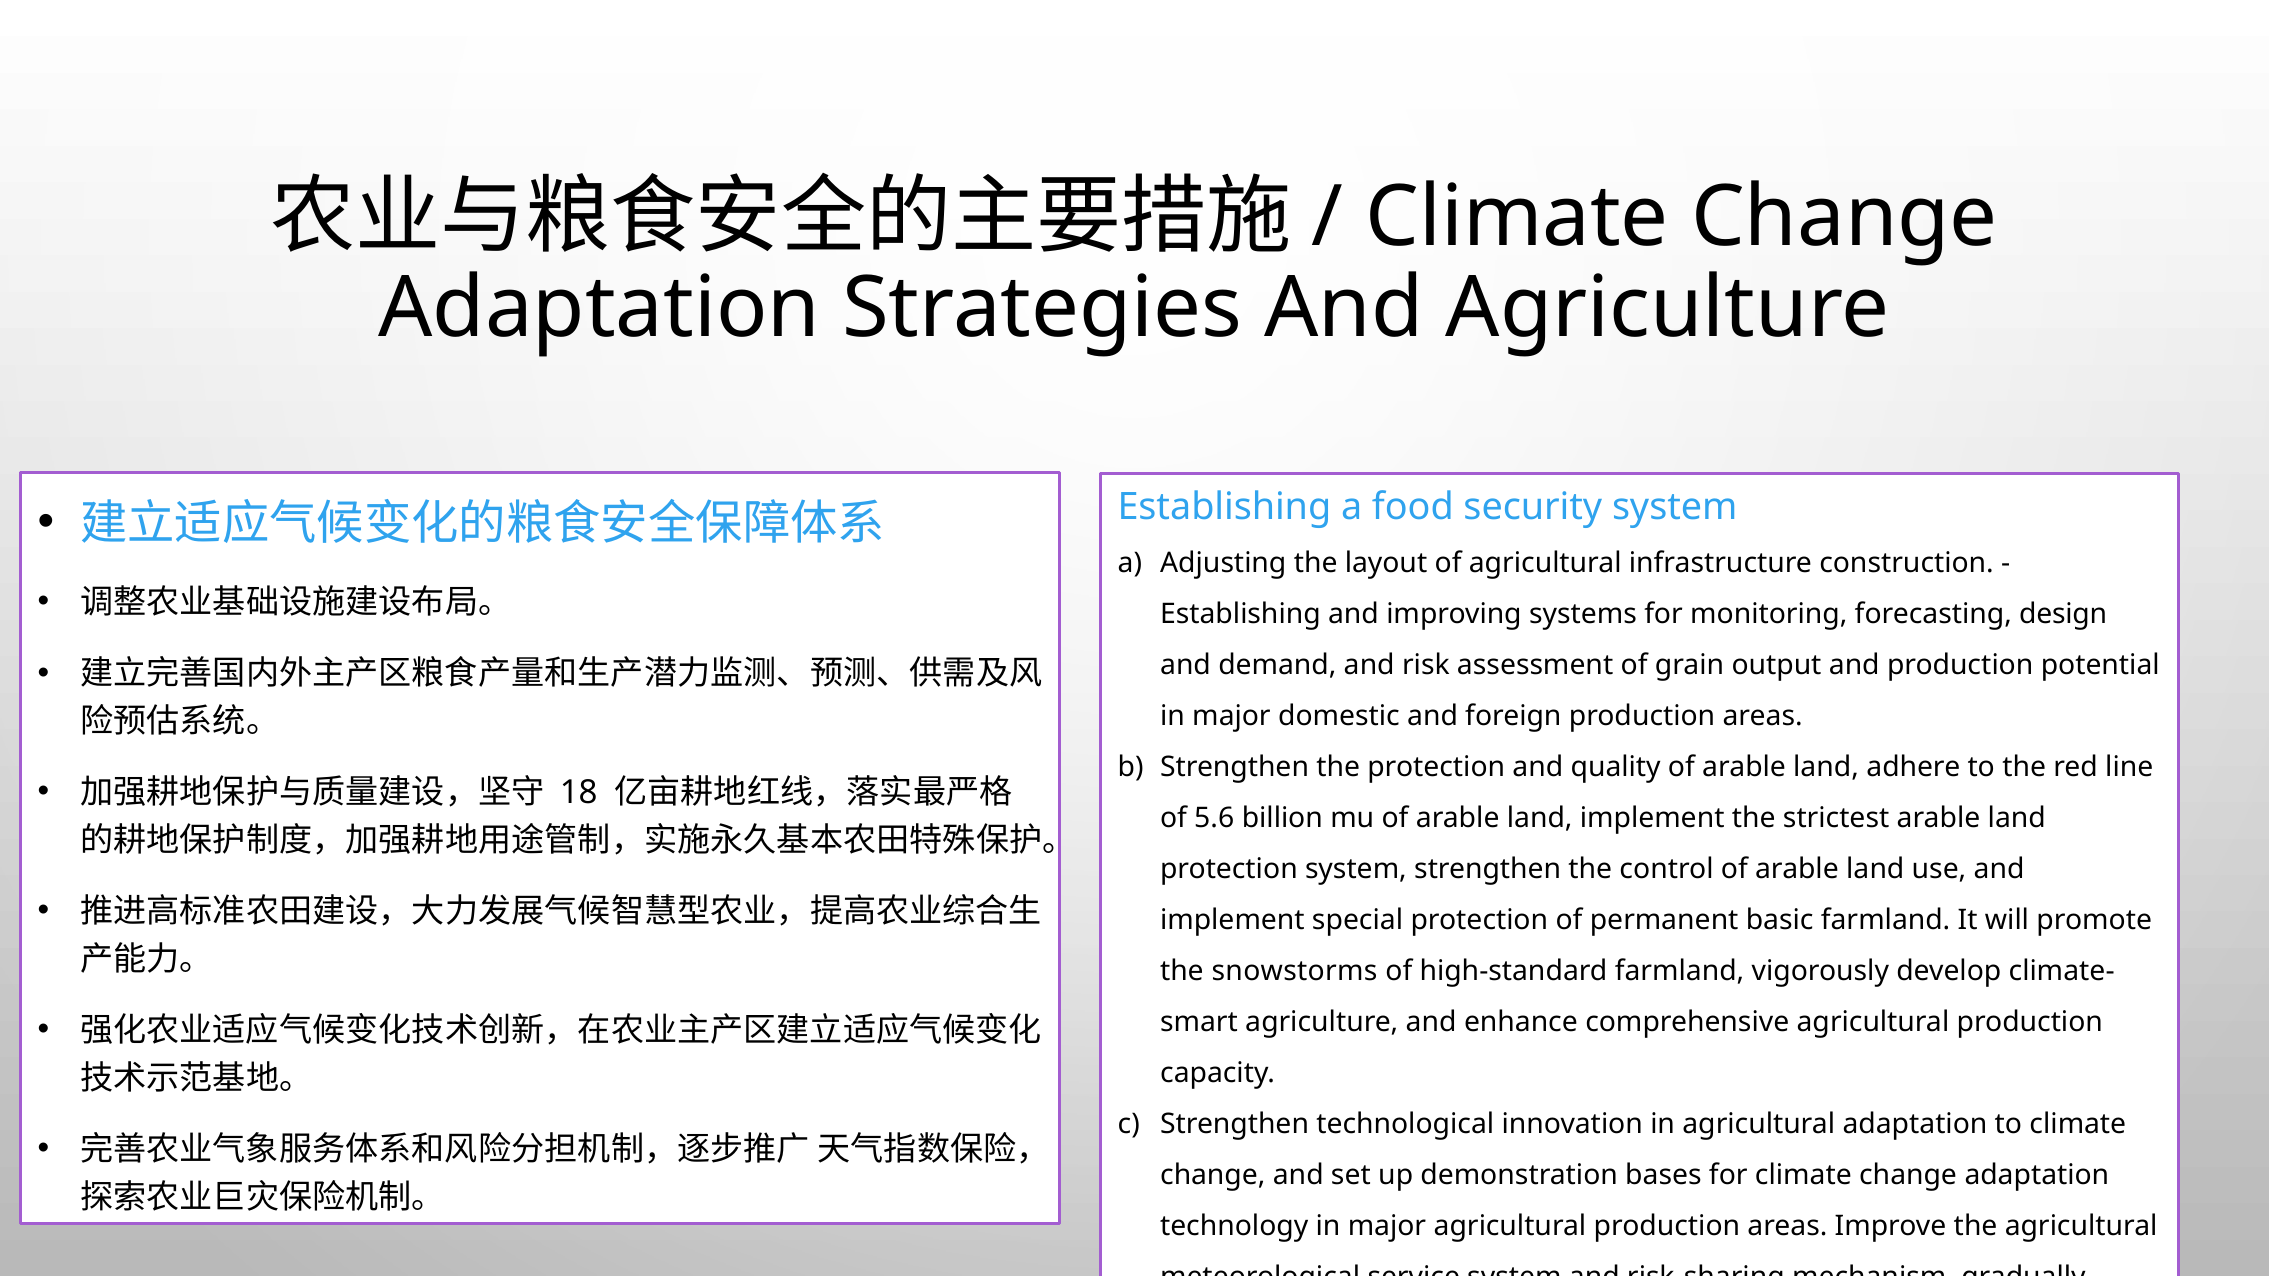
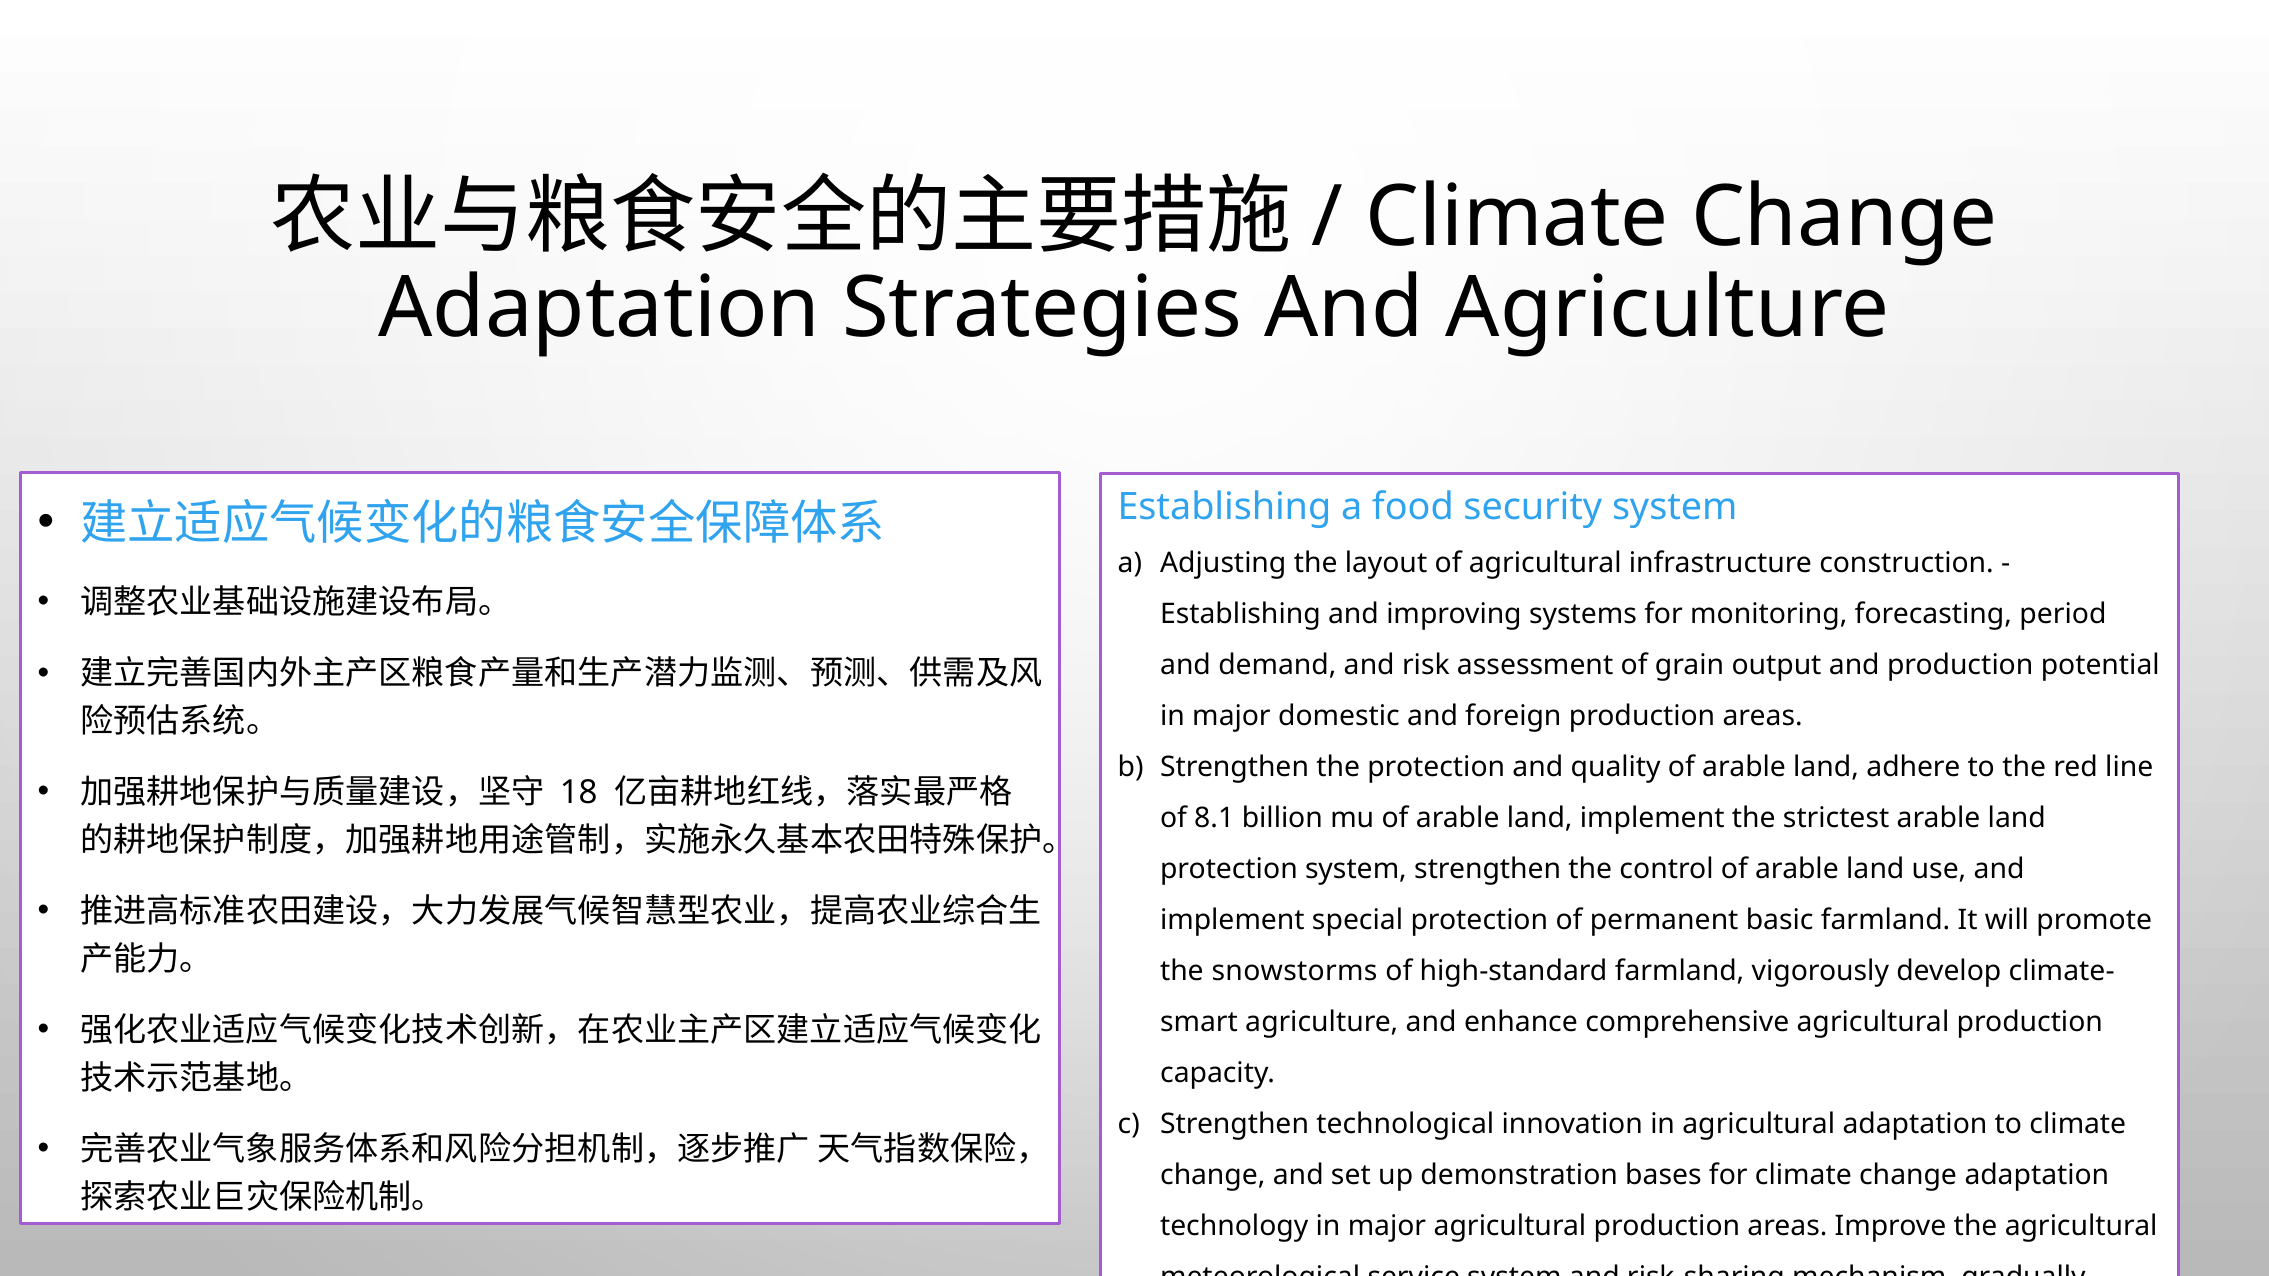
design: design -> period
5.6: 5.6 -> 8.1
